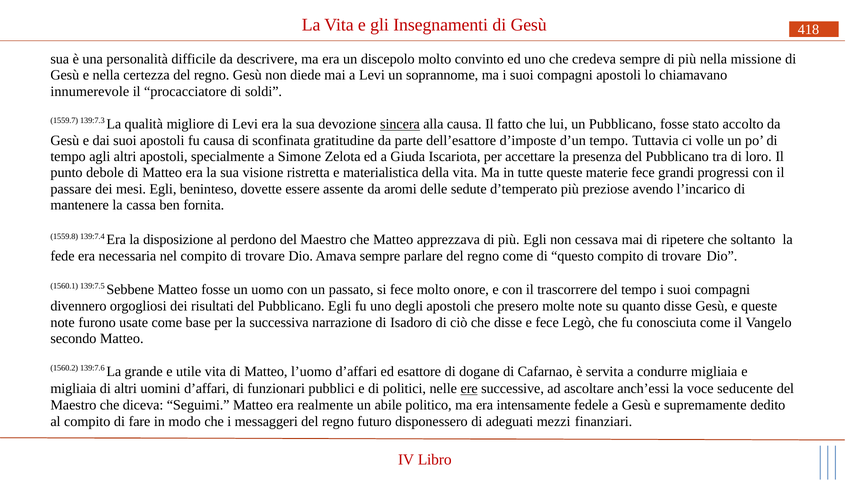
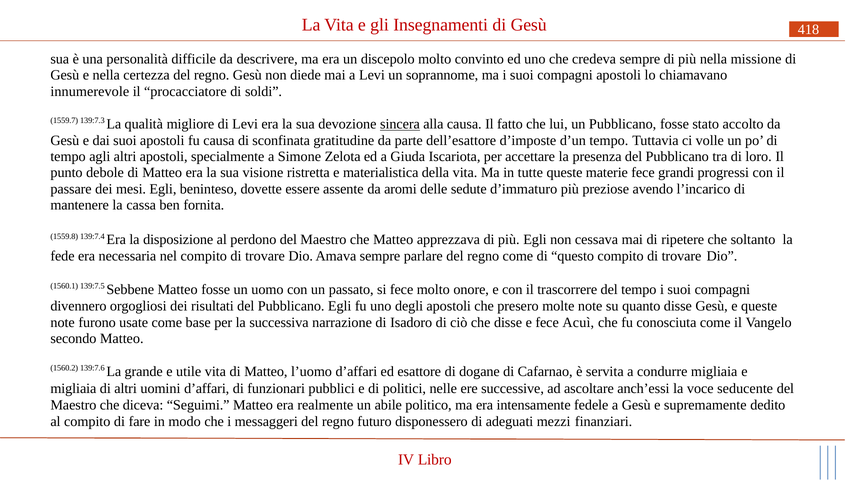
d’temperato: d’temperato -> d’immaturo
Legò: Legò -> Acuì
ere underline: present -> none
